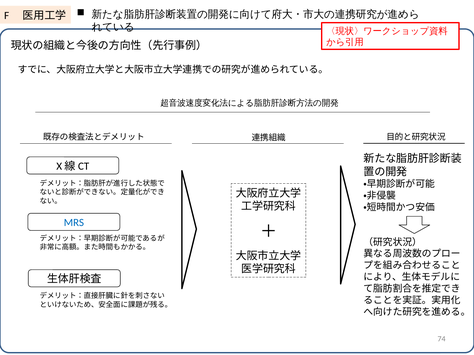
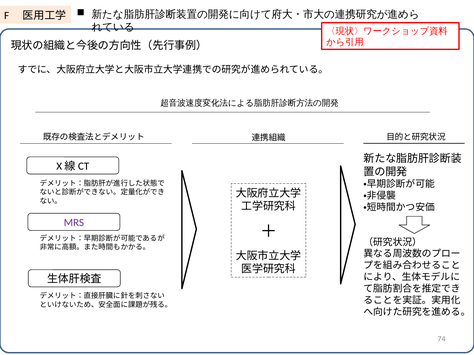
MRS colour: blue -> purple
